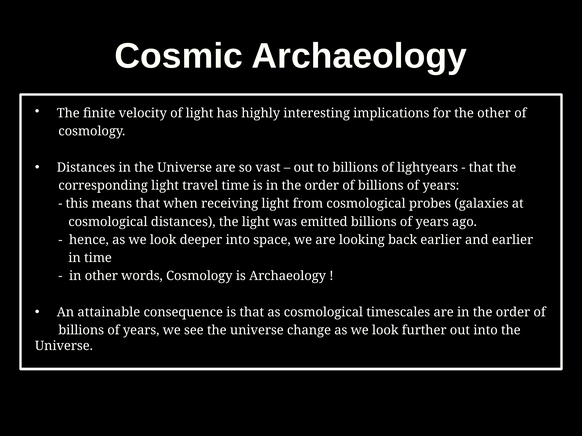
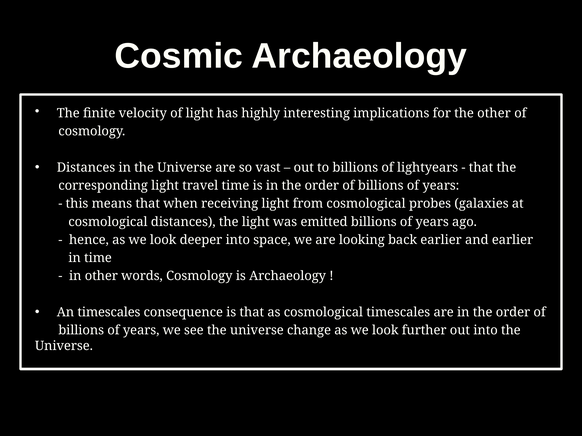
An attainable: attainable -> timescales
